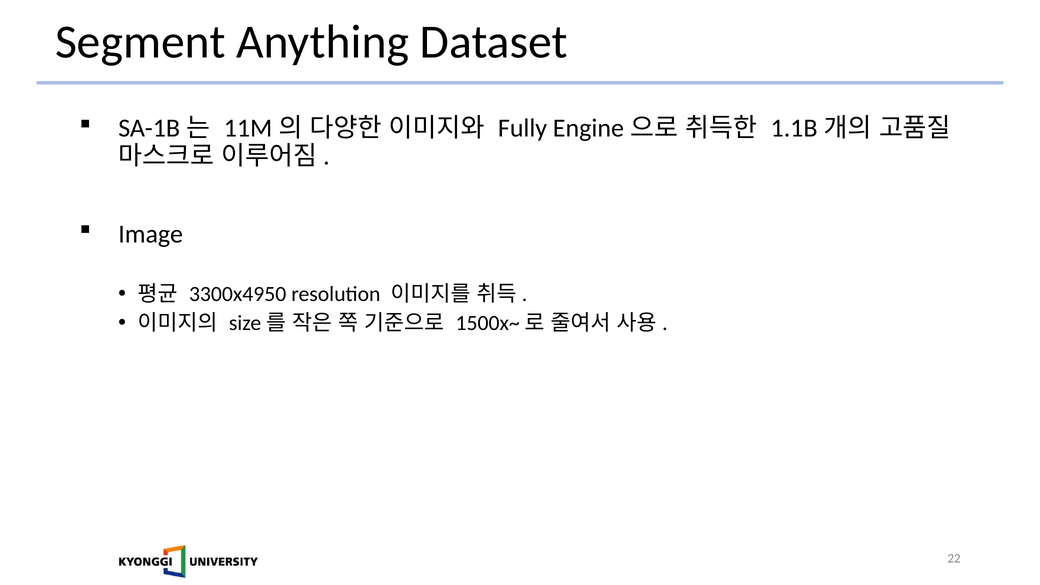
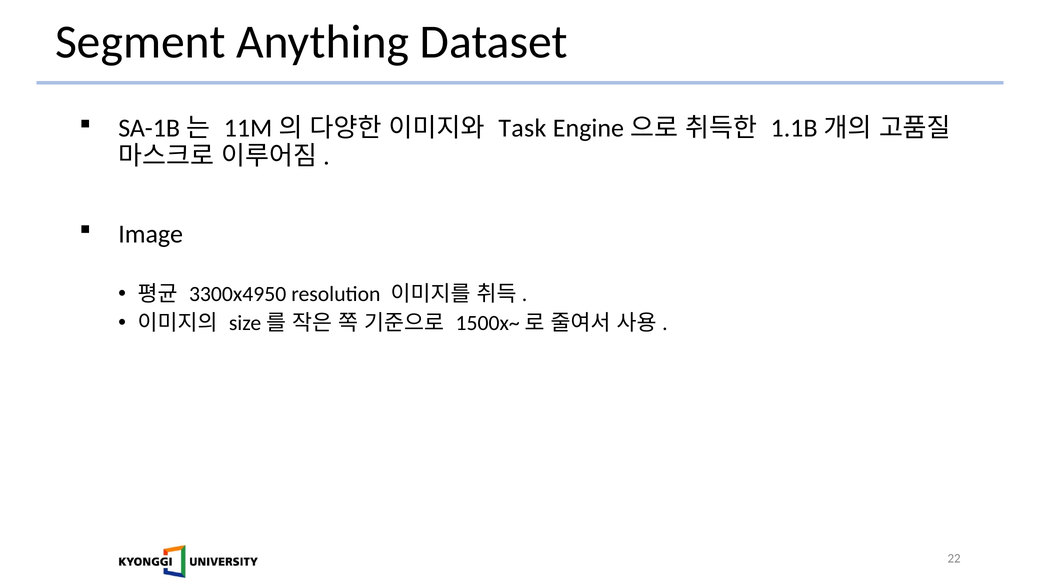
Fully: Fully -> Task
